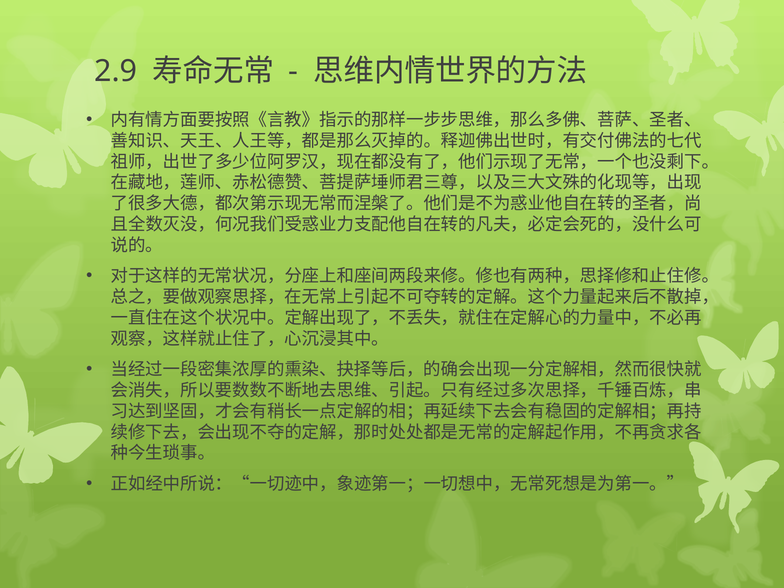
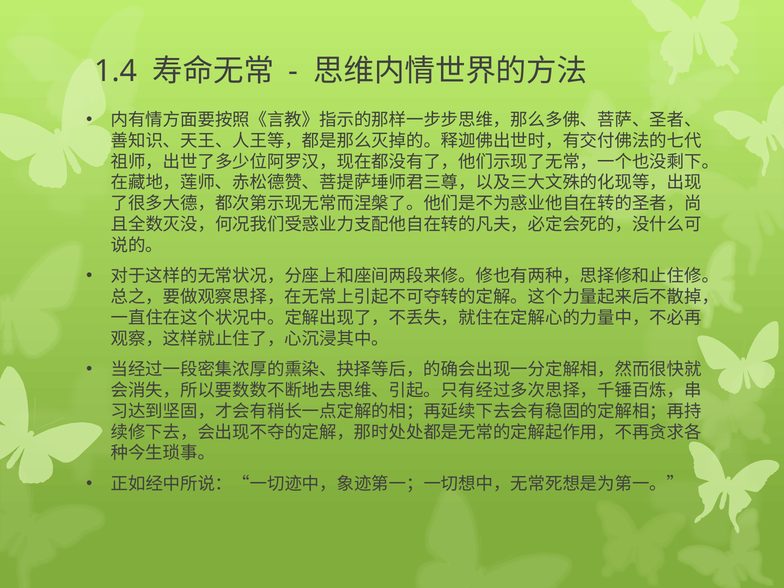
2.9: 2.9 -> 1.4
